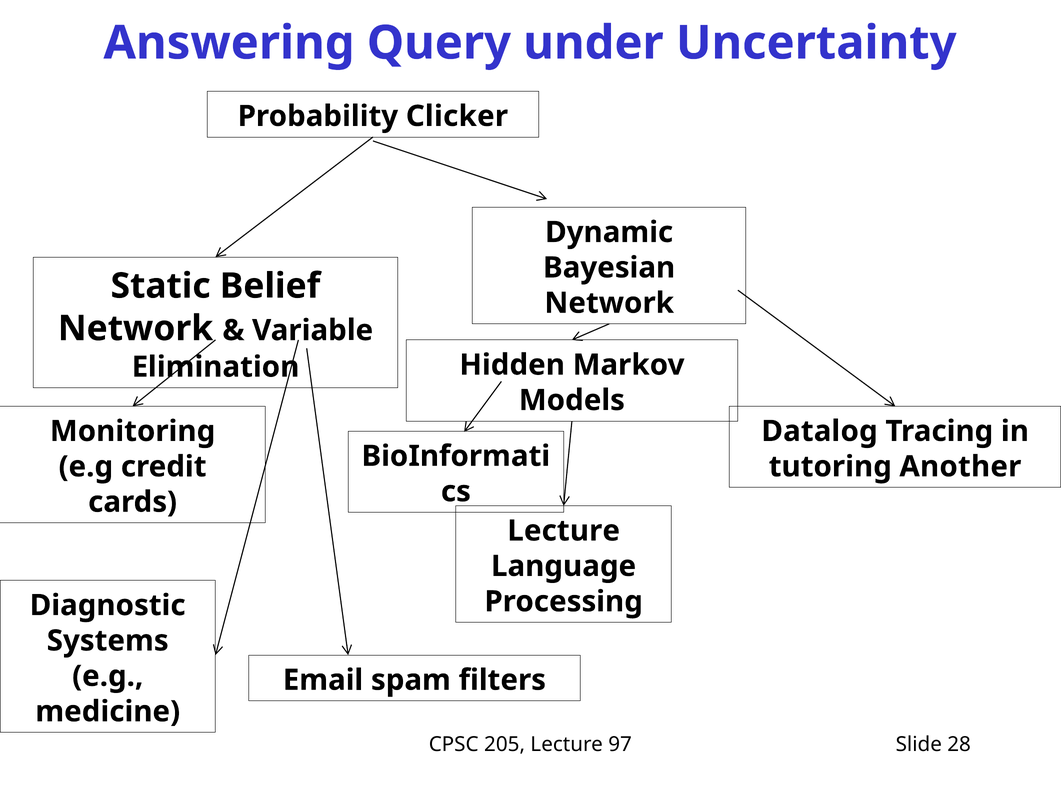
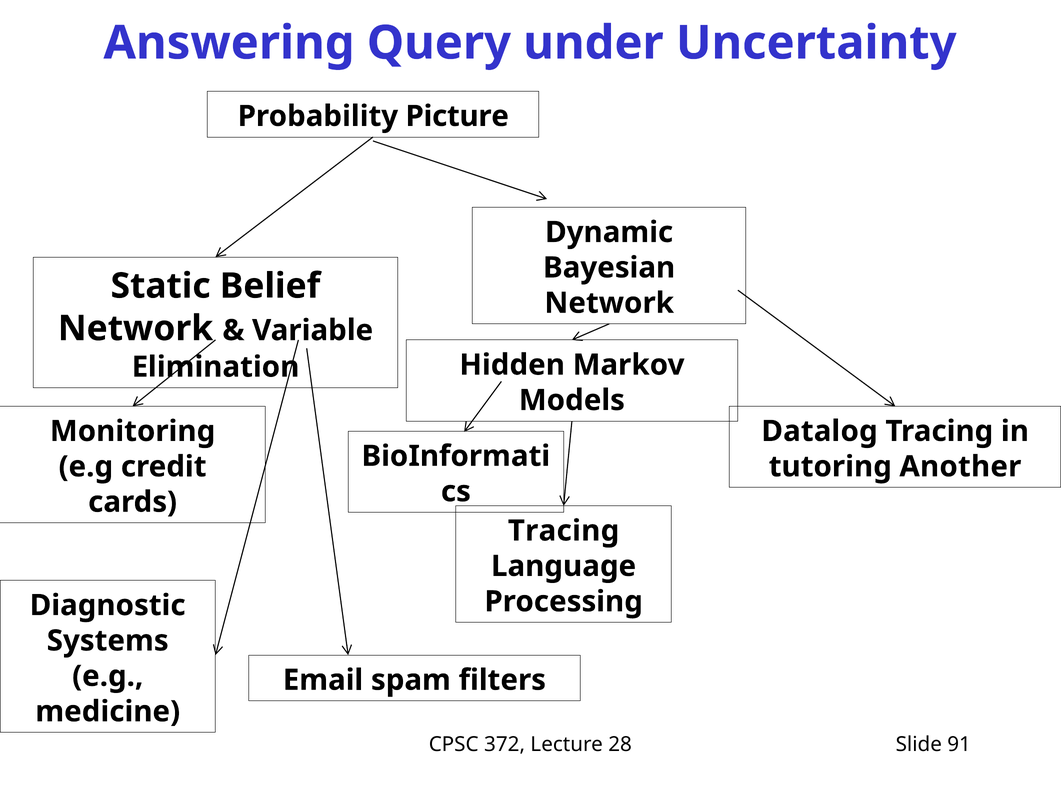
Clicker: Clicker -> Picture
Lecture at (564, 531): Lecture -> Tracing
205: 205 -> 372
97: 97 -> 28
28: 28 -> 91
